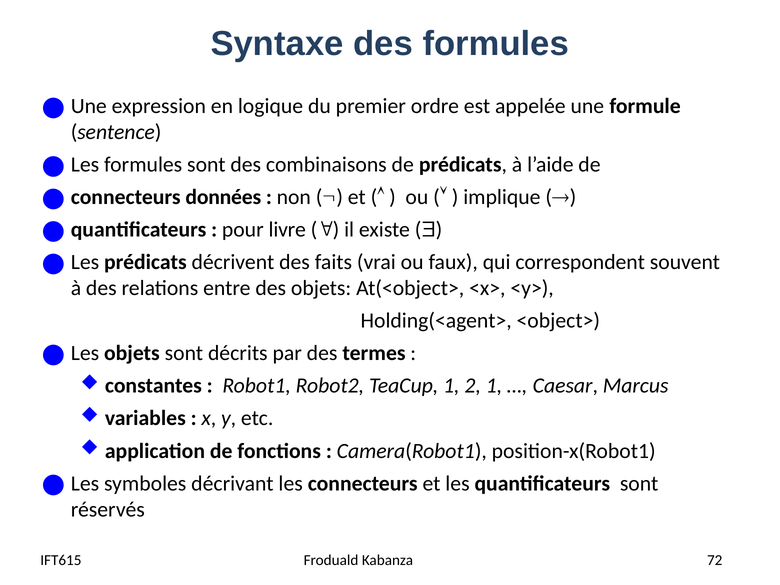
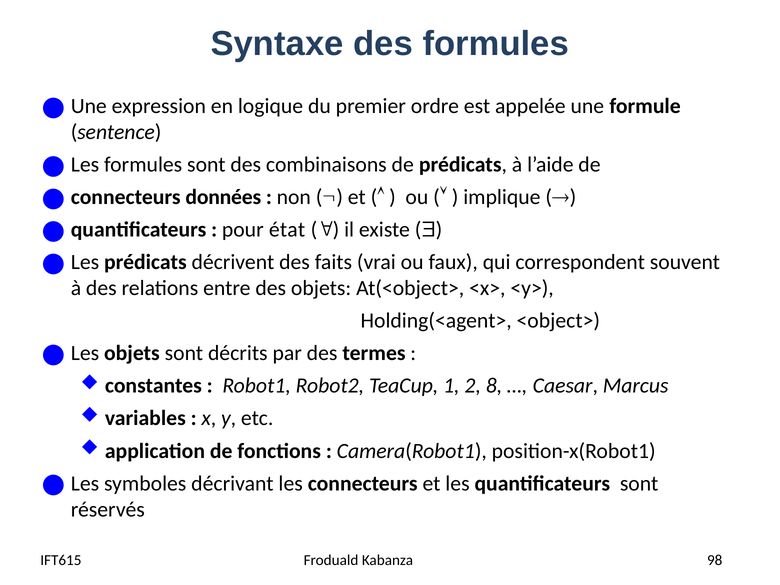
livre: livre -> état
2 1: 1 -> 8
72: 72 -> 98
